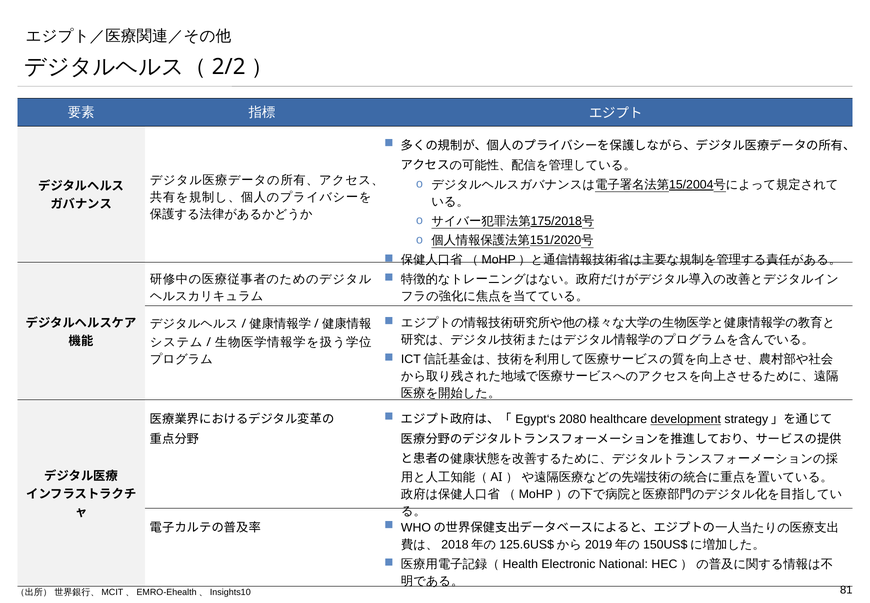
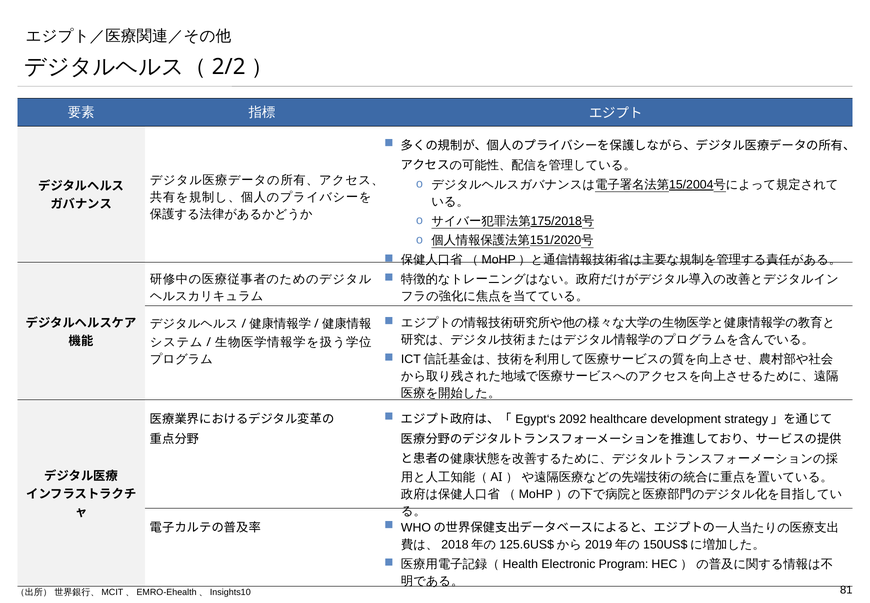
2080: 2080 -> 2092
development underline: present -> none
National: National -> Program
